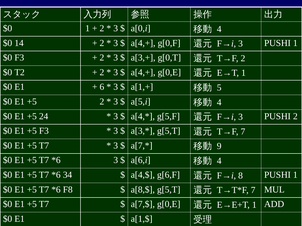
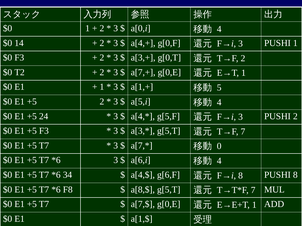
a[4,+ at (143, 72): a[4,+ -> a[7,+
6 at (102, 87): 6 -> 1
9: 9 -> 0
8 PUSHI 1: 1 -> 8
